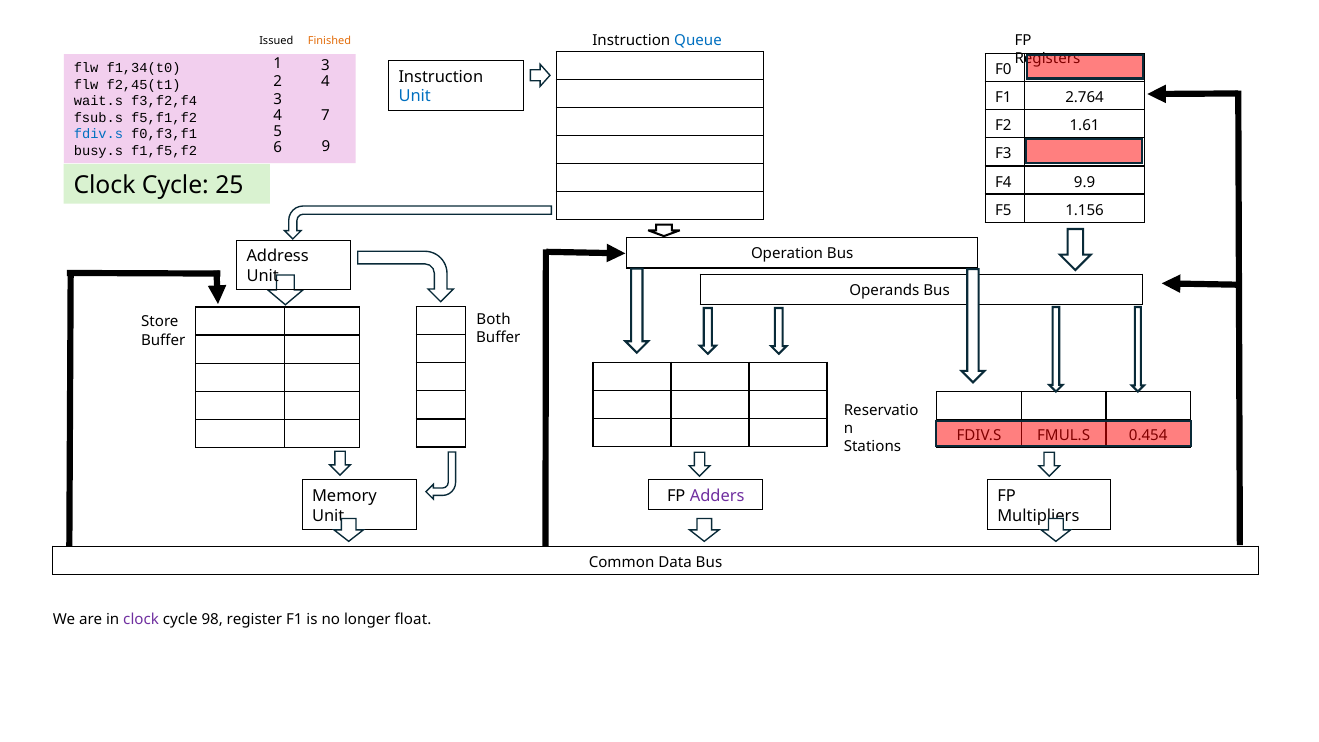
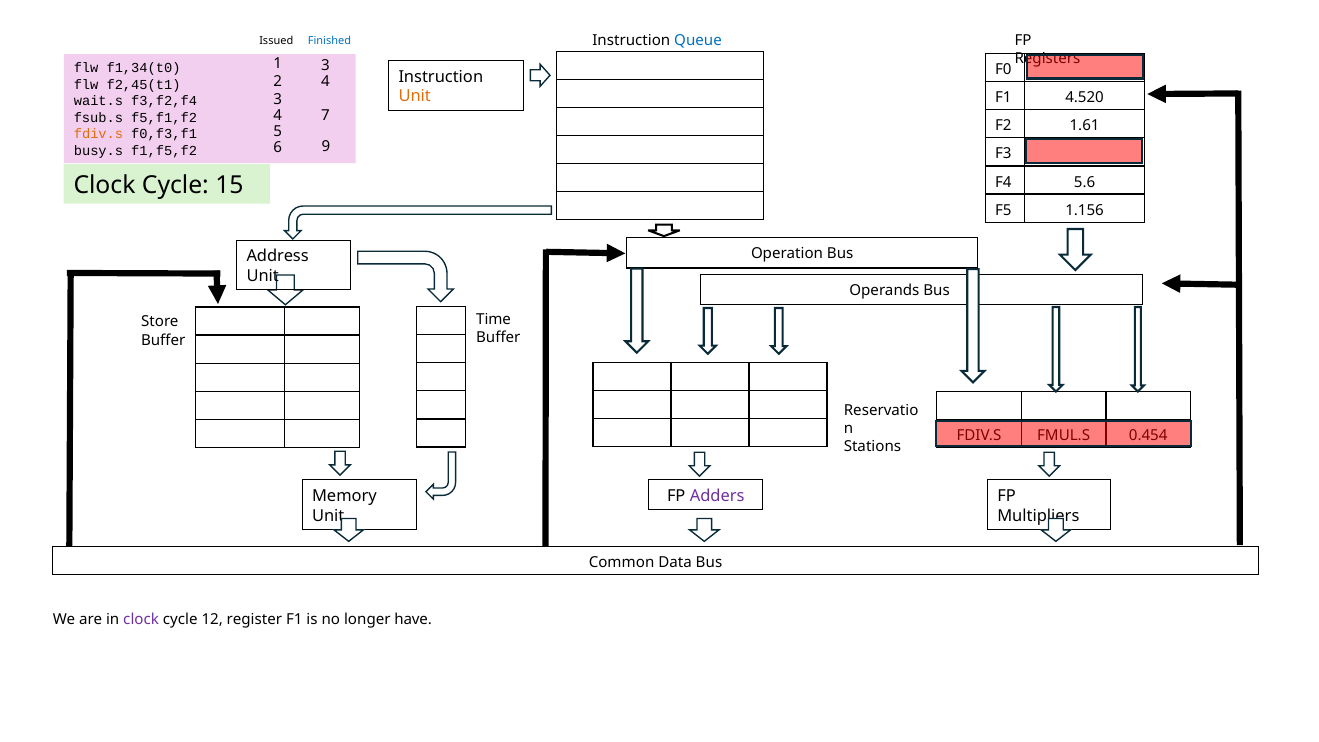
Finished colour: orange -> blue
Unit at (415, 96) colour: blue -> orange
2.764: 2.764 -> 4.520
fdiv.s at (99, 134) colour: blue -> orange
9.9: 9.9 -> 5.6
25: 25 -> 15
Both: Both -> Time
98: 98 -> 12
float: float -> have
